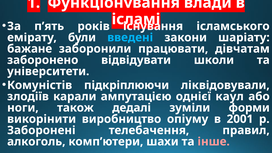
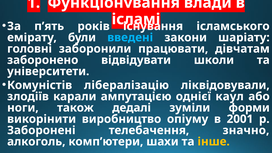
бажане: бажане -> головні
підкріплюючи: підкріплюючи -> лібералізацію
правил: правил -> значно
інше colour: pink -> yellow
